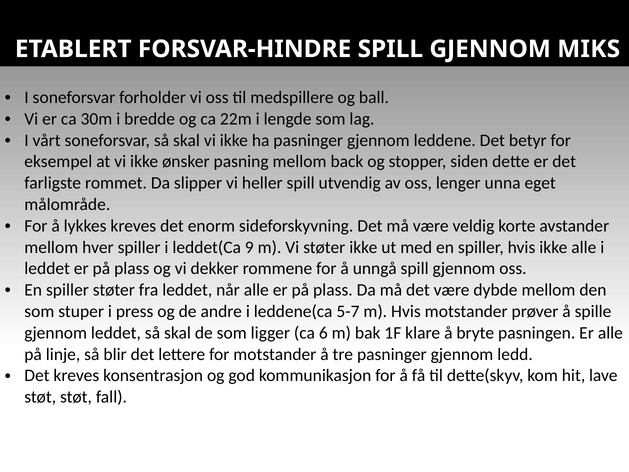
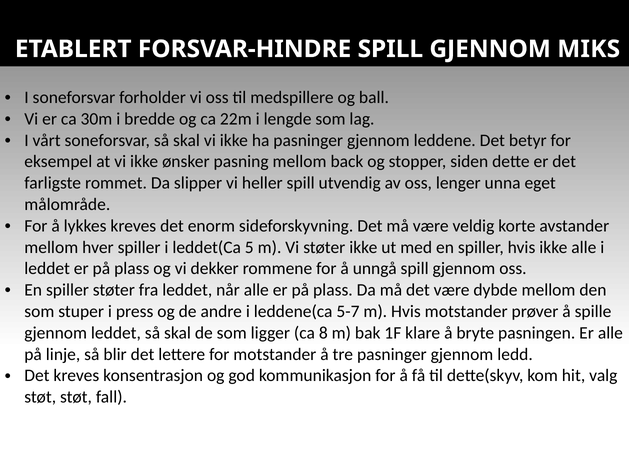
9: 9 -> 5
6: 6 -> 8
lave: lave -> valg
